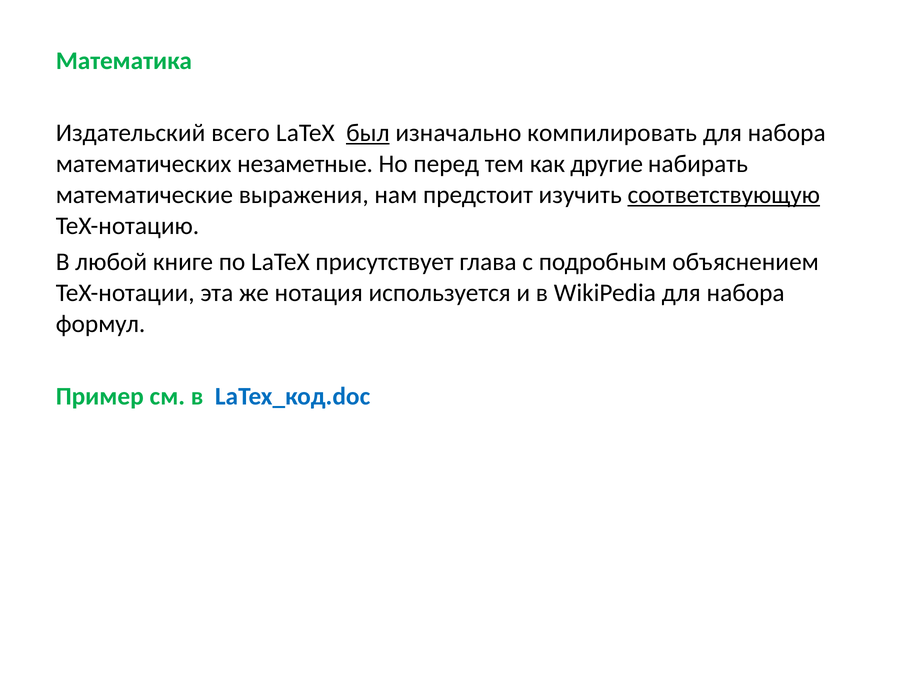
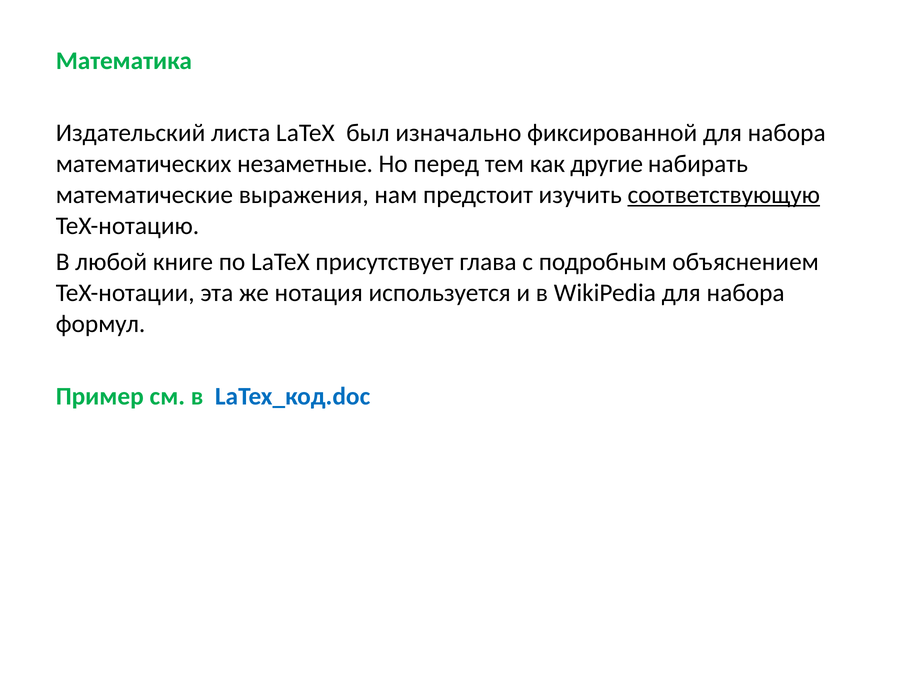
всего: всего -> листа
был underline: present -> none
компилировать: компилировать -> фиксированной
